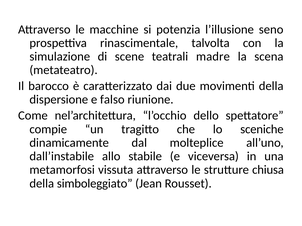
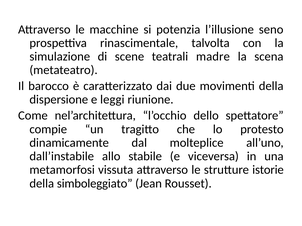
falso: falso -> leggi
sceniche: sceniche -> protesto
chiusa: chiusa -> istorie
